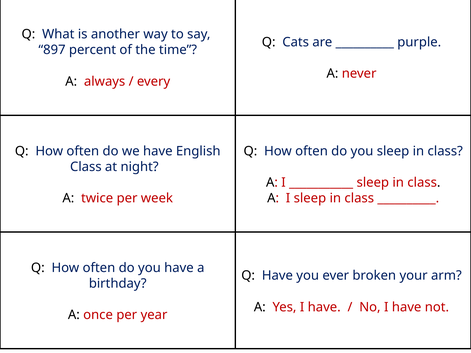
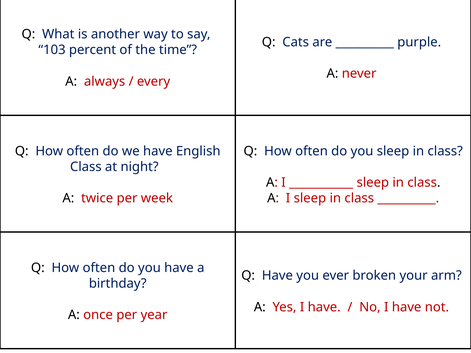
897: 897 -> 103
